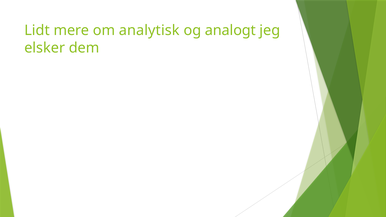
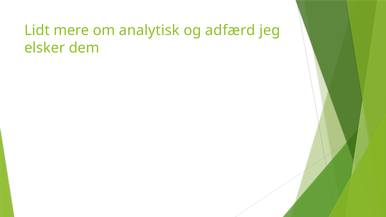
analogt: analogt -> adfærd
